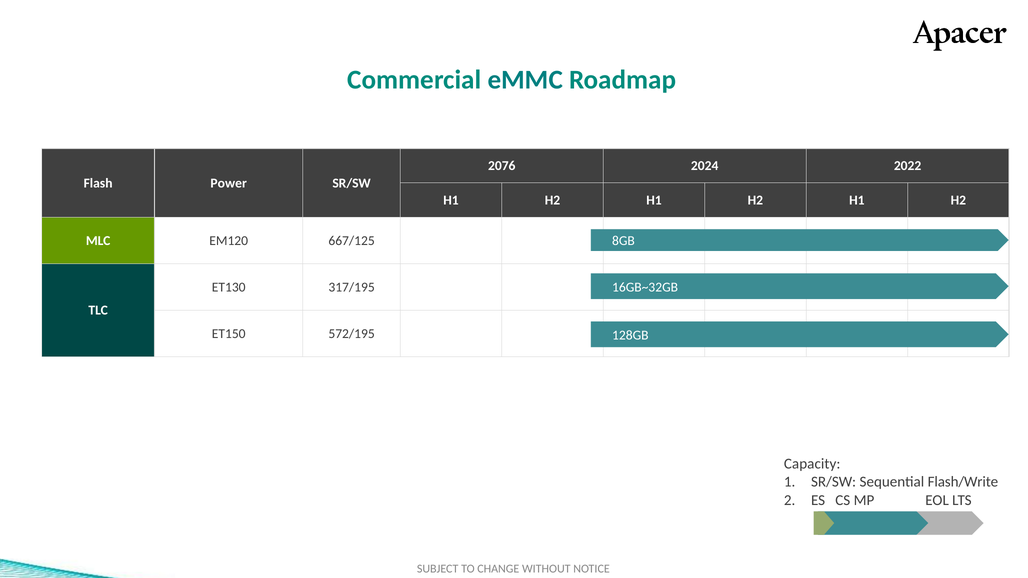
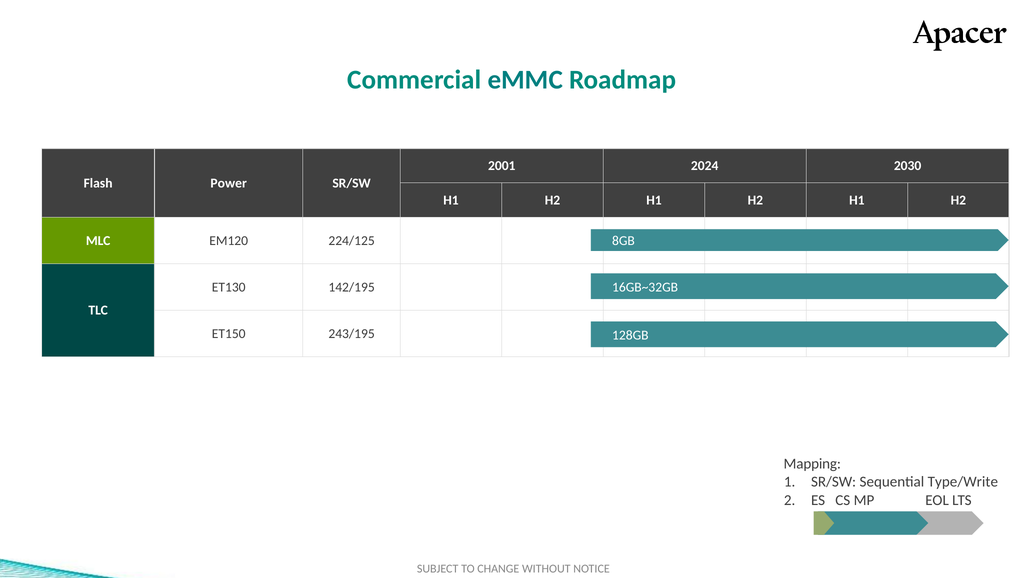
2076: 2076 -> 2001
2022: 2022 -> 2030
667/125: 667/125 -> 224/125
317/195: 317/195 -> 142/195
572/195: 572/195 -> 243/195
Capacity: Capacity -> Mapping
Flash/Write: Flash/Write -> Type/Write
